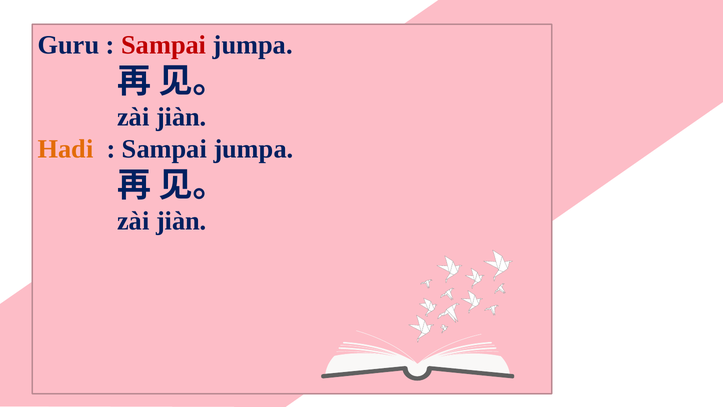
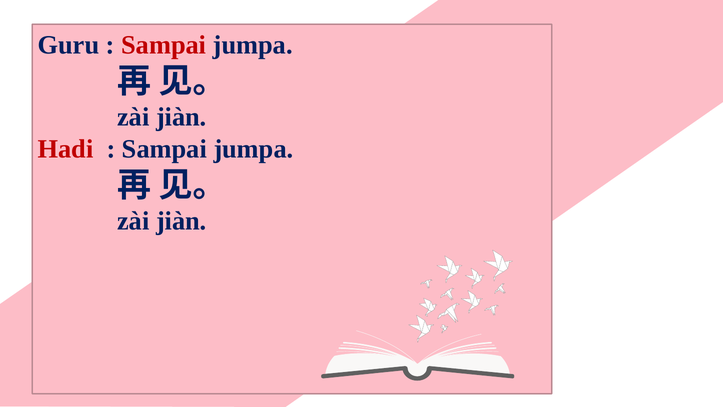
Hadi colour: orange -> red
